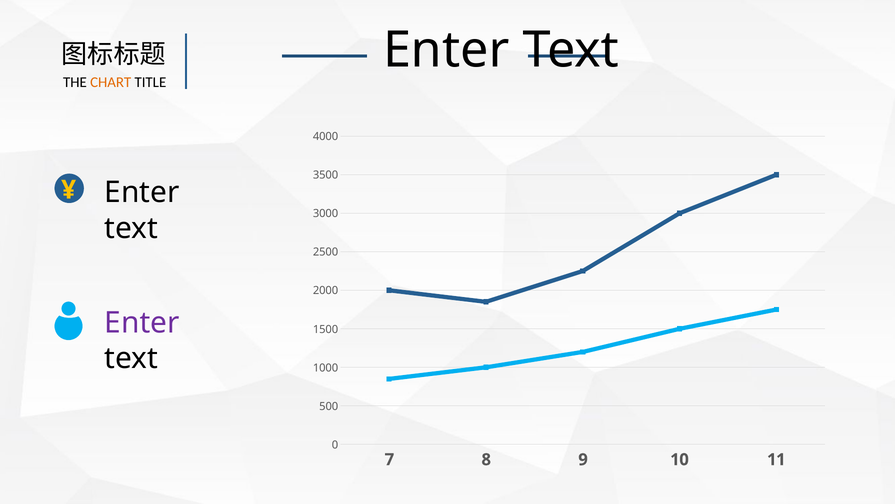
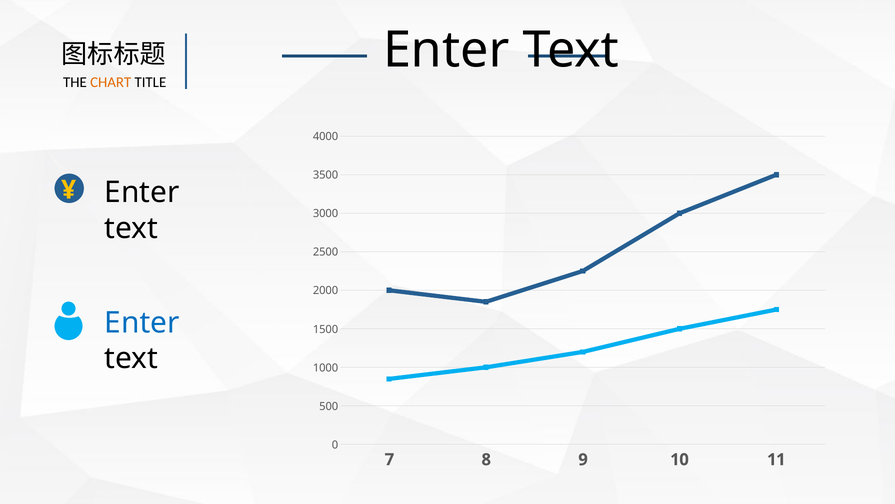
Enter at (142, 322) colour: purple -> blue
